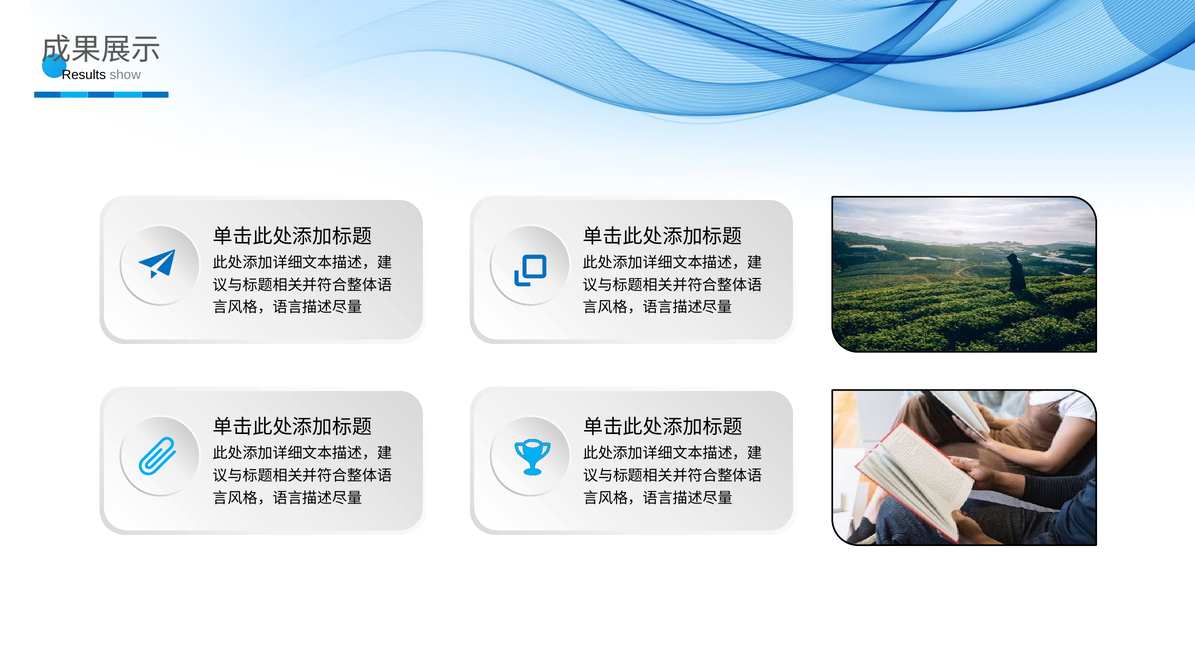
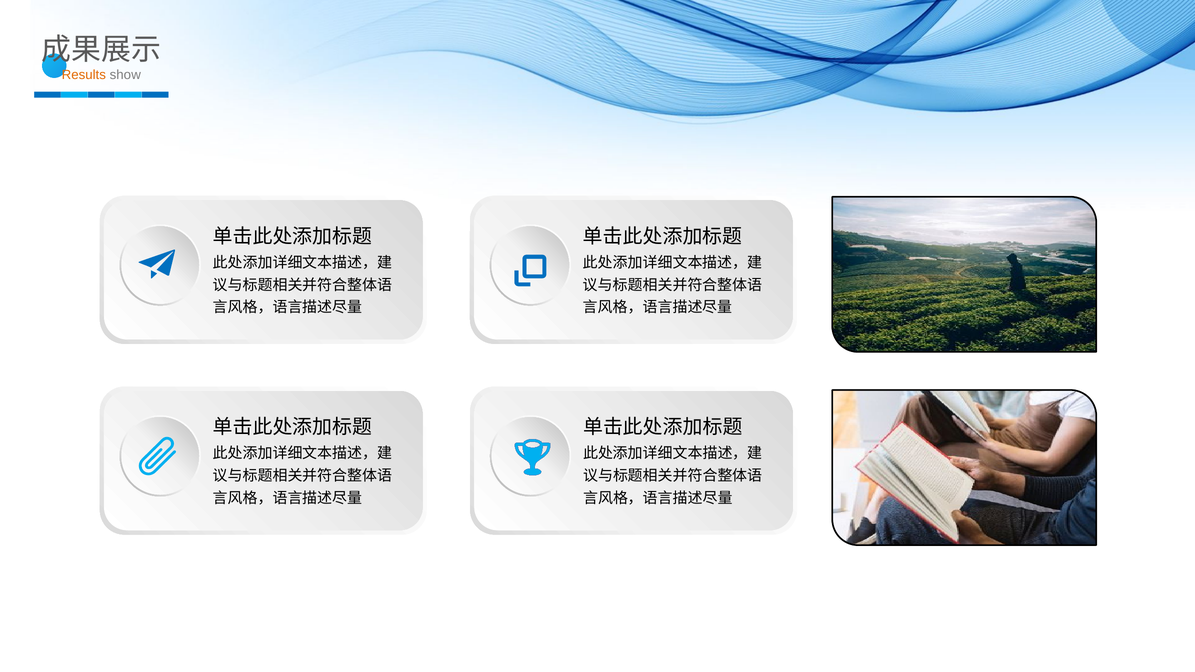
Results colour: black -> orange
